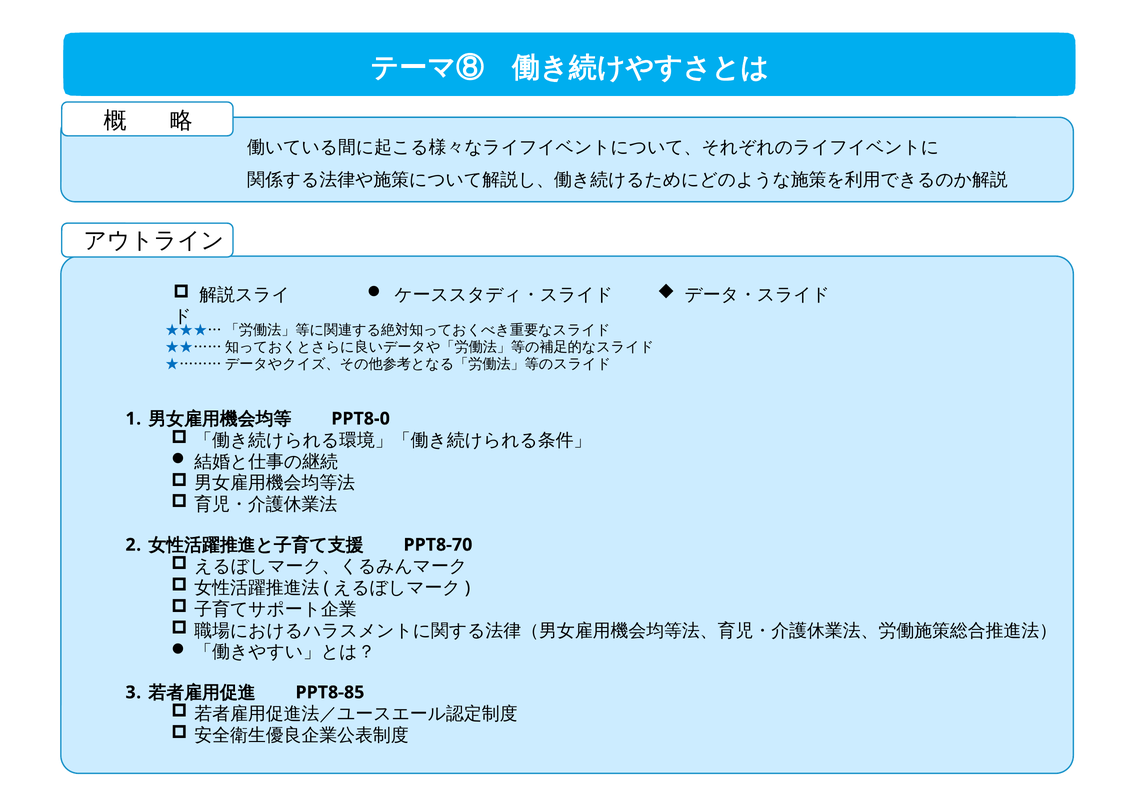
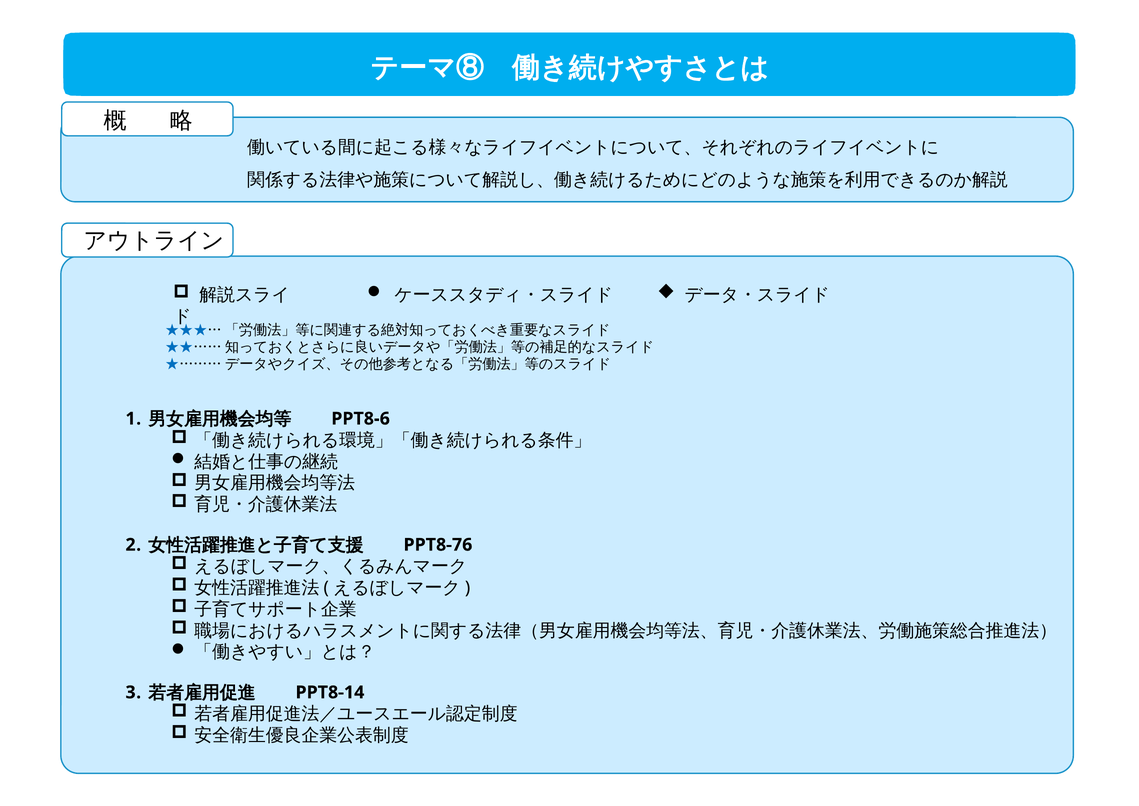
PPT8-0: PPT8-0 -> PPT8-6
PPT8-70: PPT8-70 -> PPT8-76
PPT8-85: PPT8-85 -> PPT8-14
